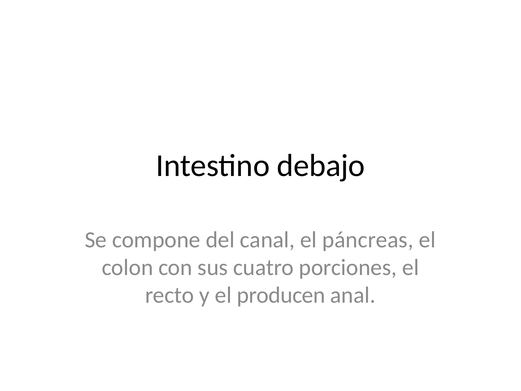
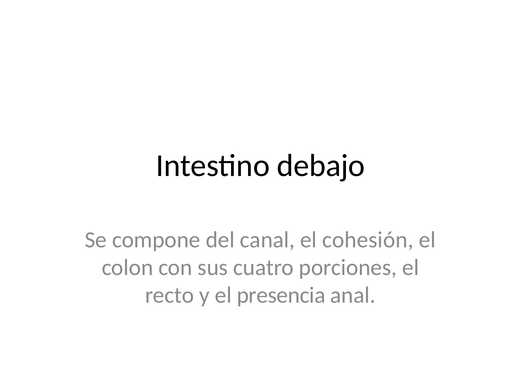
páncreas: páncreas -> cohesión
producen: producen -> presencia
